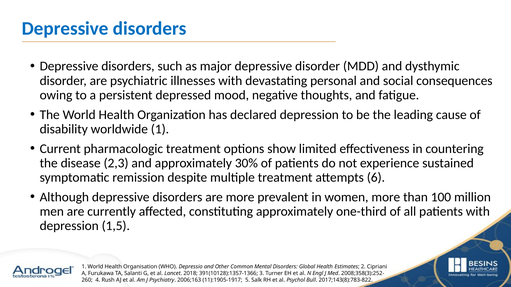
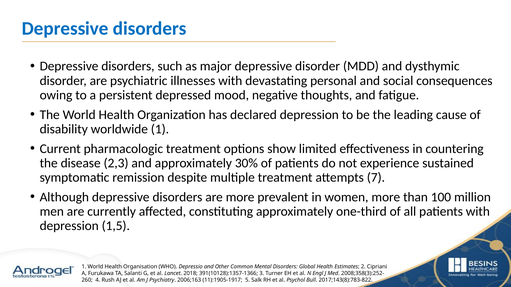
6: 6 -> 7
